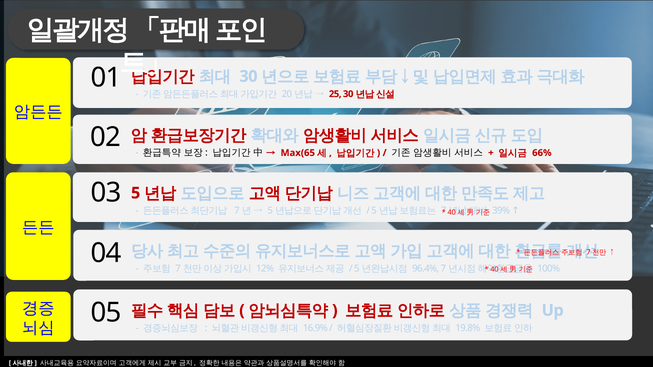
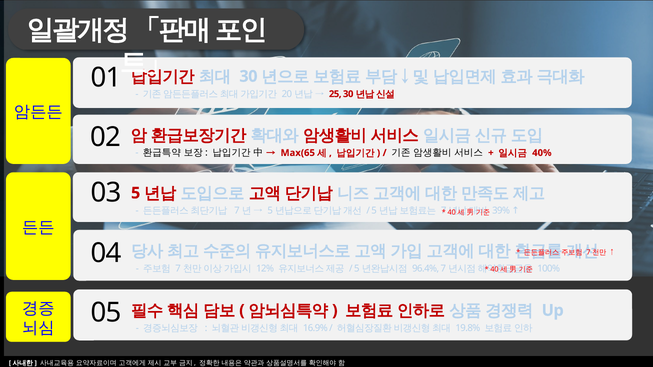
66%: 66% -> 40%
